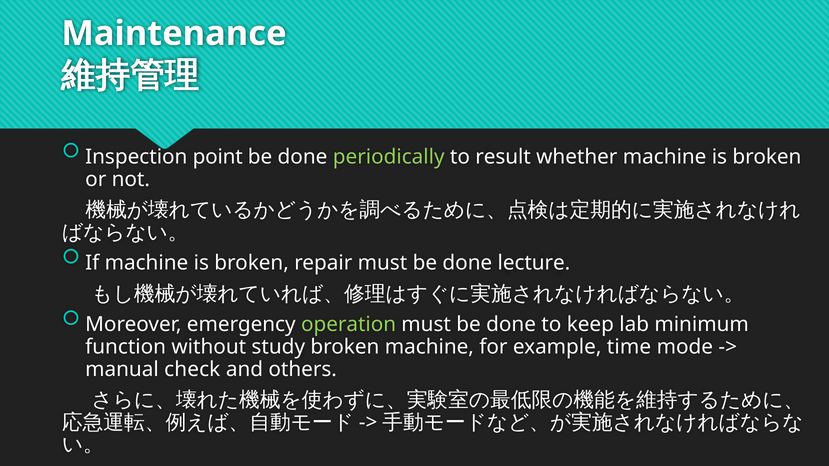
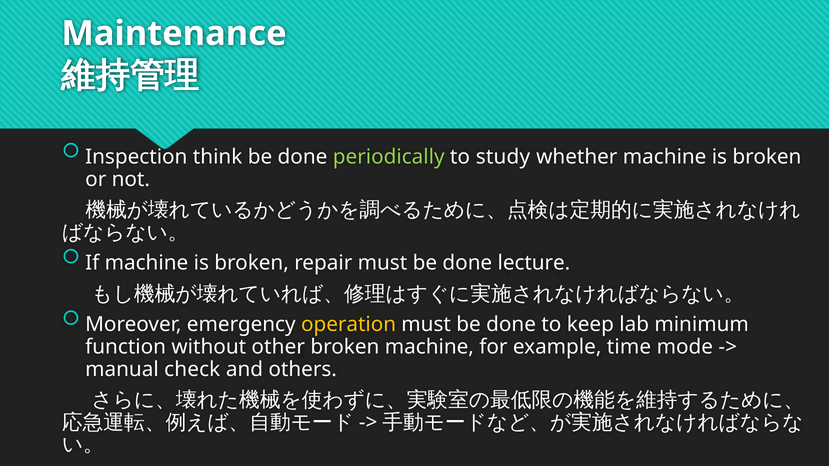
point: point -> think
result: result -> study
operation colour: light green -> yellow
study: study -> other
